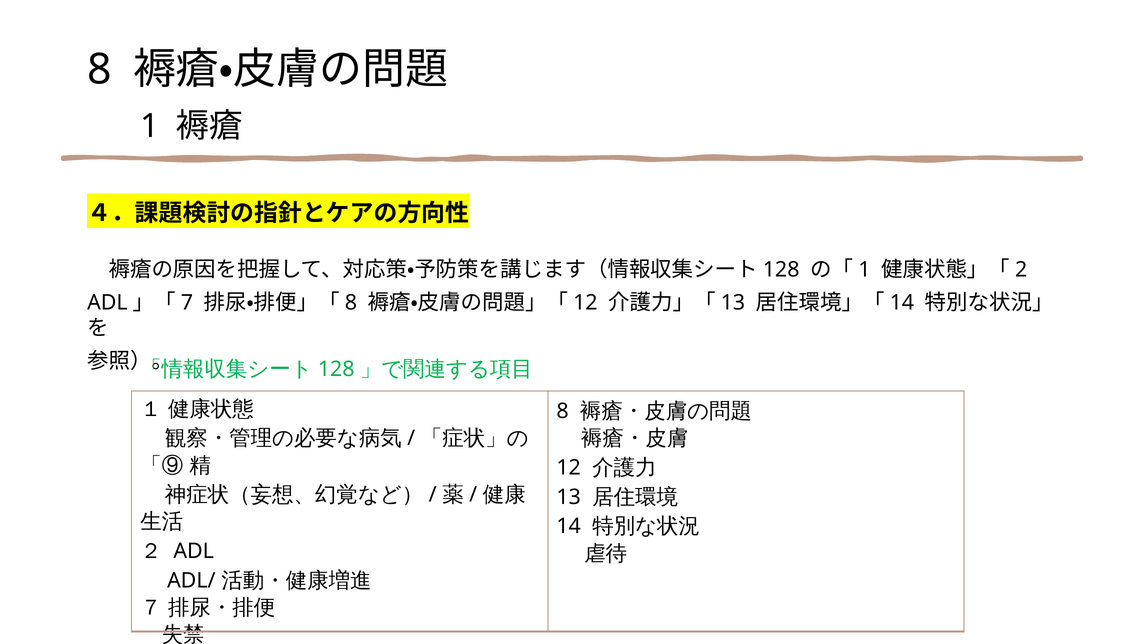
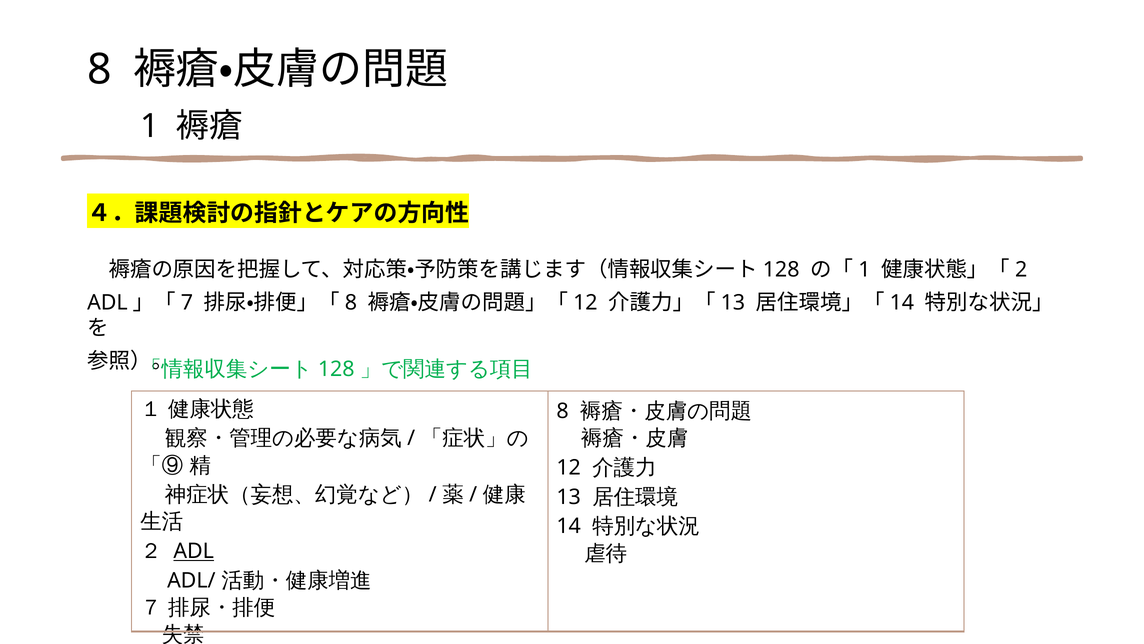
ADL underline: none -> present
